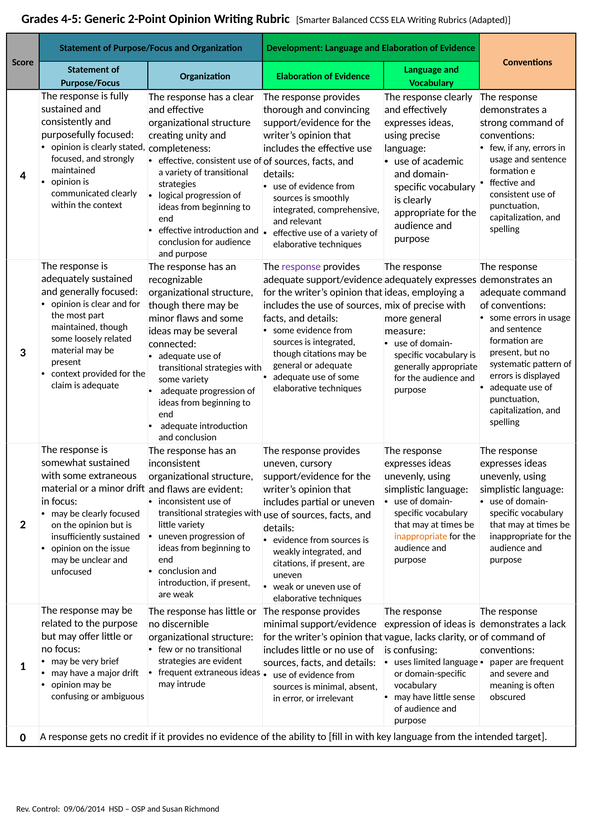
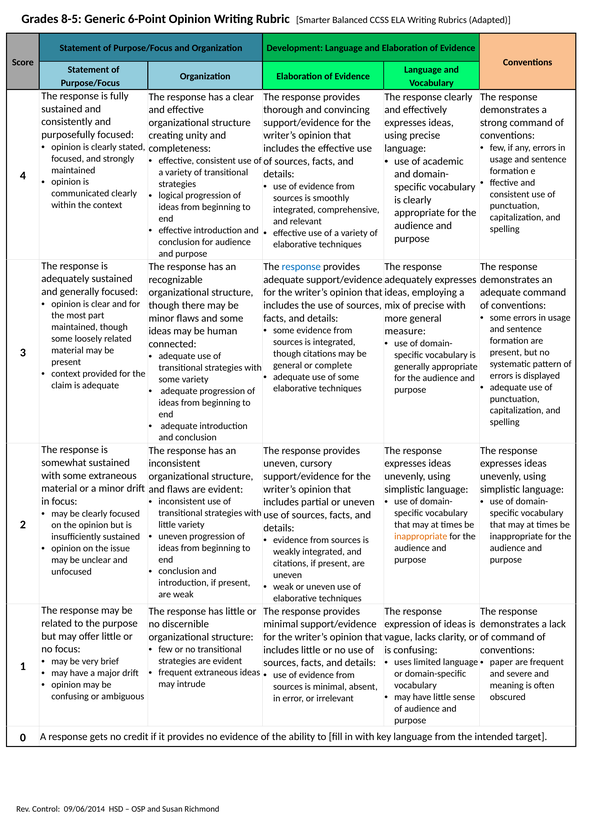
4-5: 4-5 -> 8-5
2-Point: 2-Point -> 6-Point
response at (301, 267) colour: purple -> blue
several: several -> human
or adequate: adequate -> complete
